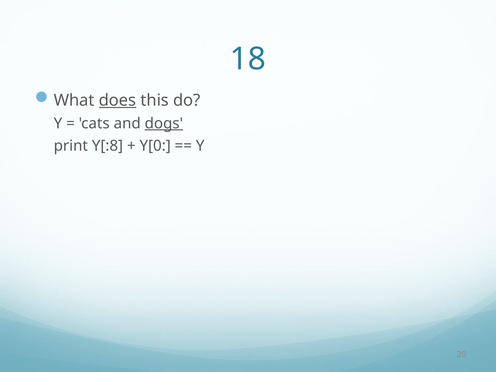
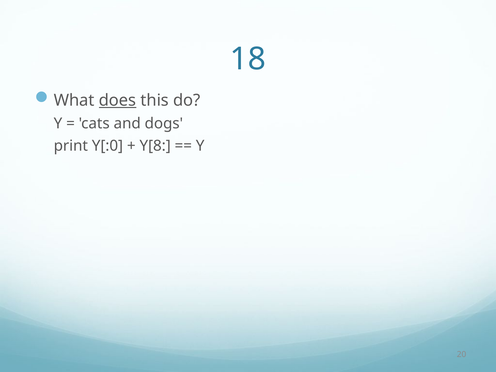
dogs underline: present -> none
Y[:8: Y[:8 -> Y[:0
Y[0: Y[0 -> Y[8
